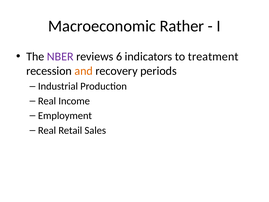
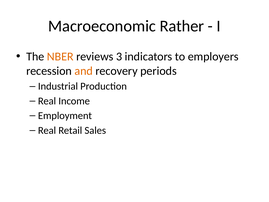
NBER colour: purple -> orange
6: 6 -> 3
treatment: treatment -> employers
